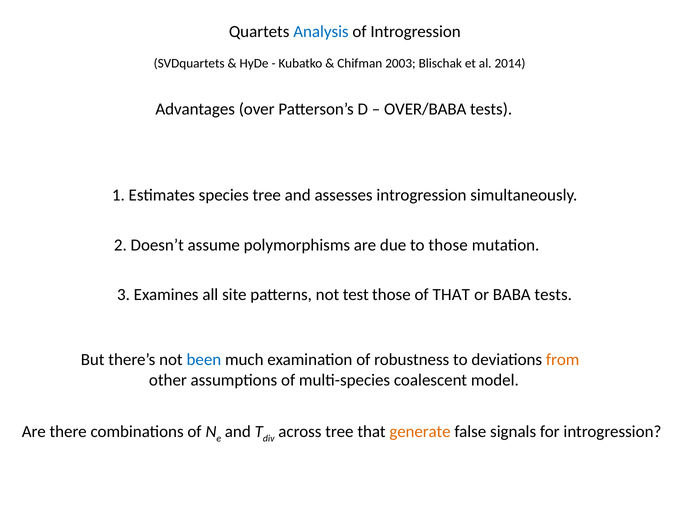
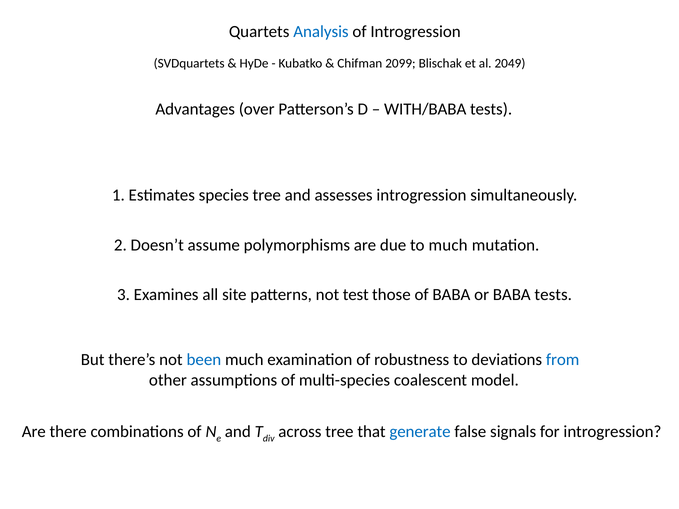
2003: 2003 -> 2099
2014: 2014 -> 2049
OVER/BABA: OVER/BABA -> WITH/BABA
to those: those -> much
of THAT: THAT -> BABA
from colour: orange -> blue
generate colour: orange -> blue
